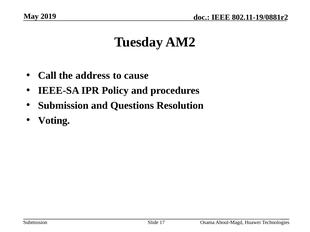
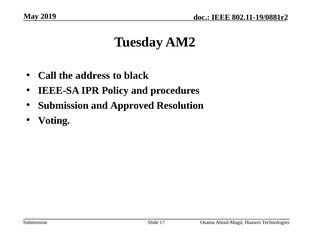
cause: cause -> black
Questions: Questions -> Approved
